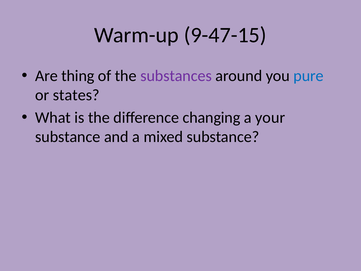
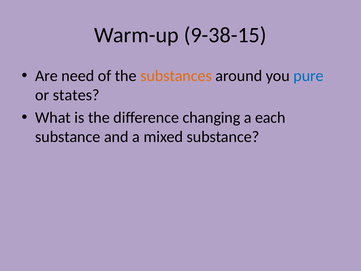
9-47-15: 9-47-15 -> 9-38-15
thing: thing -> need
substances colour: purple -> orange
your: your -> each
